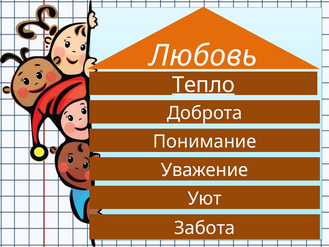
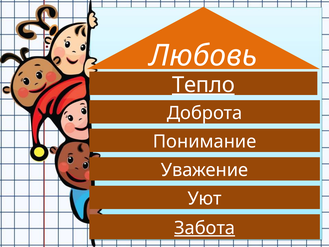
Забота underline: none -> present
